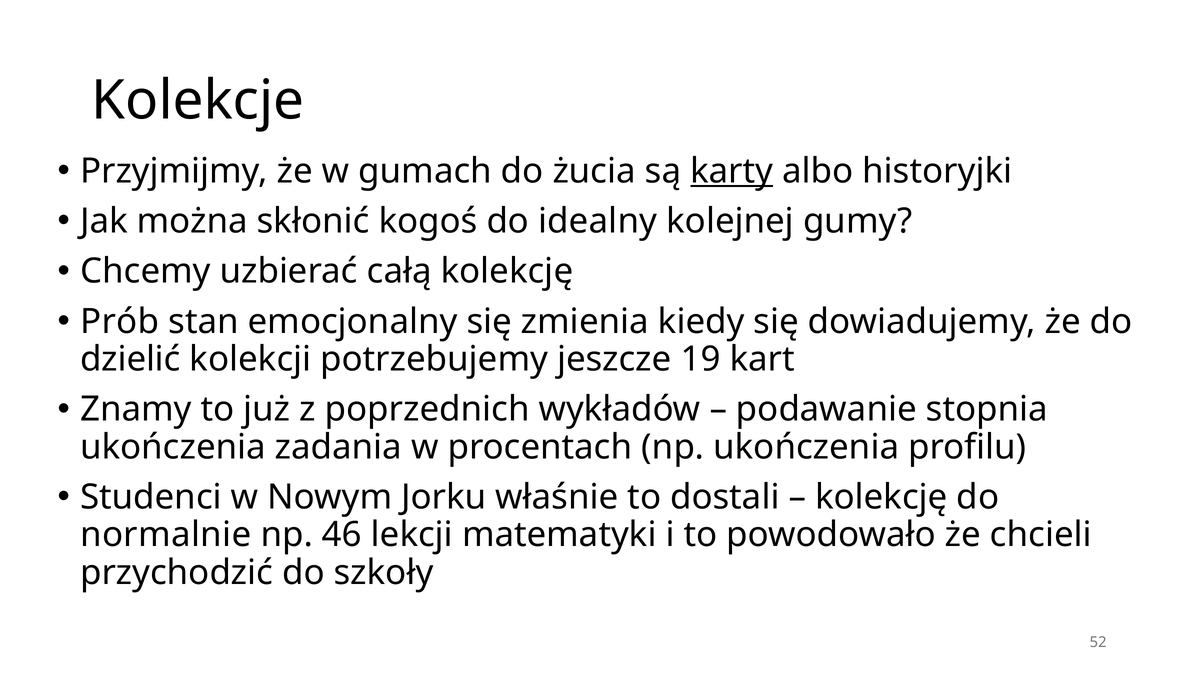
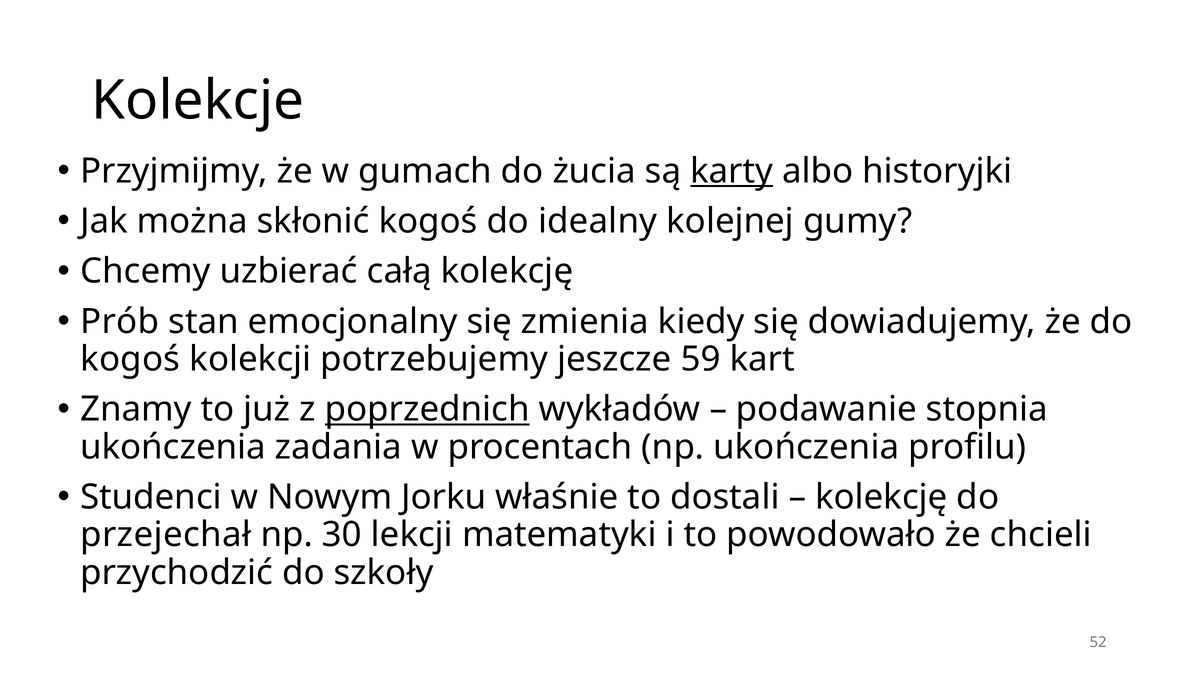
dzielić at (130, 359): dzielić -> kogoś
19: 19 -> 59
poprzednich underline: none -> present
normalnie: normalnie -> przejechał
46: 46 -> 30
